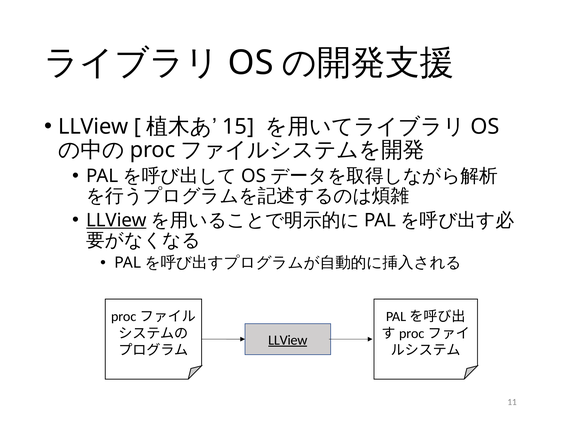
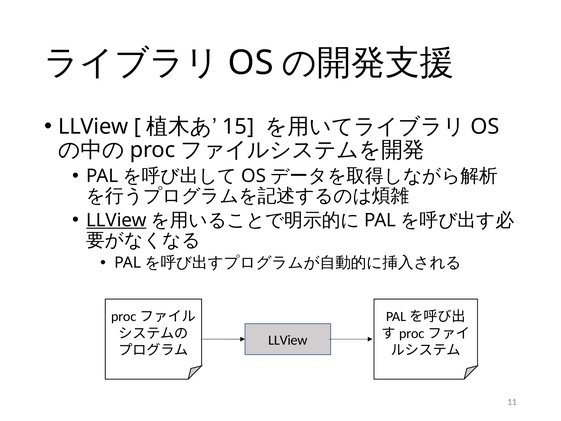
LLView at (288, 340) underline: present -> none
